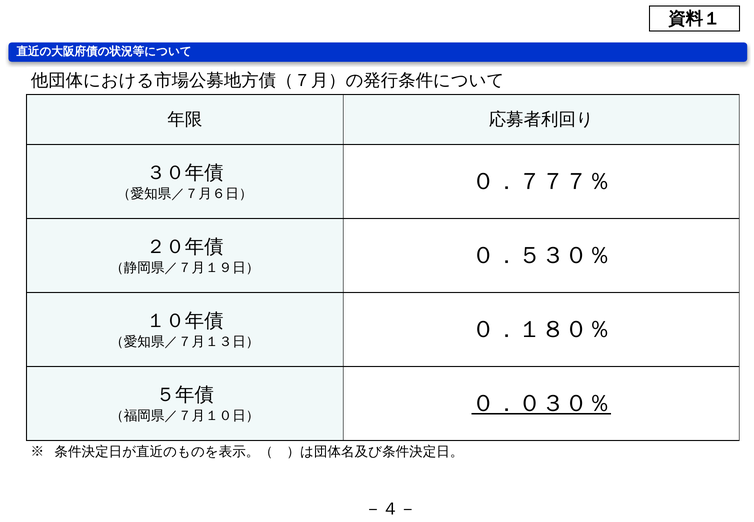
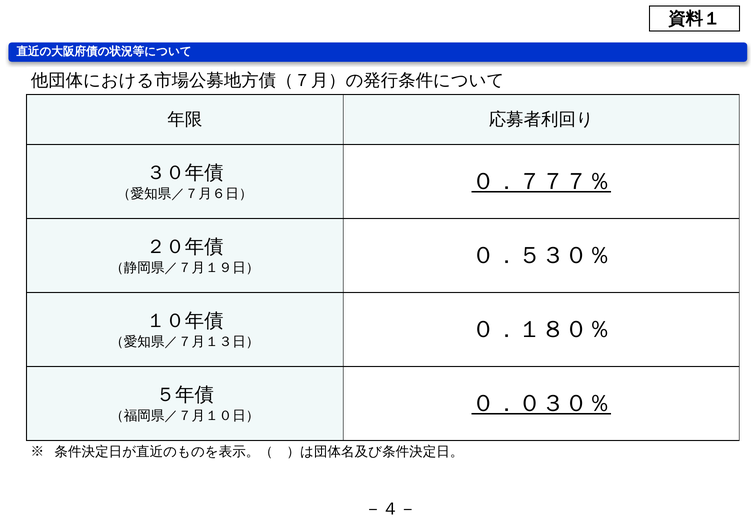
０．７７７％ underline: none -> present
